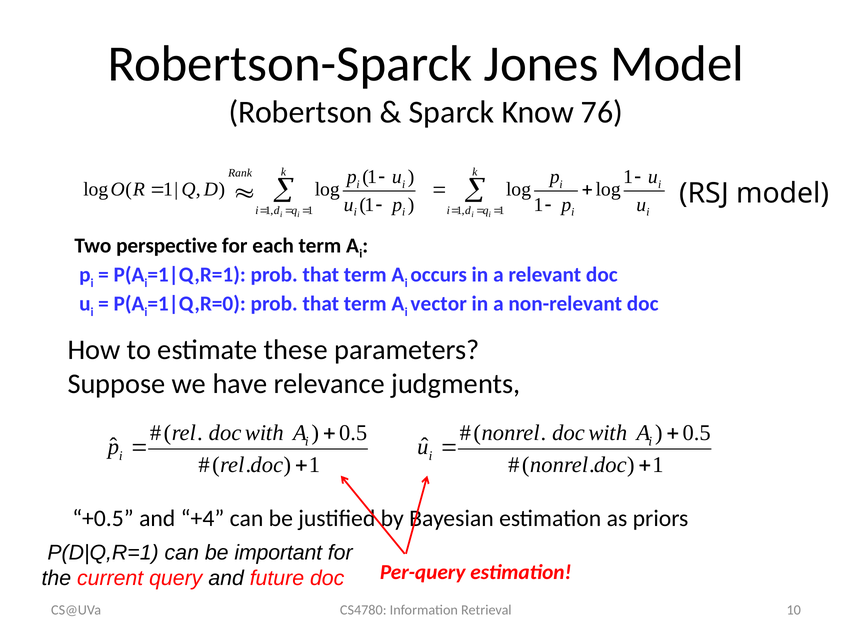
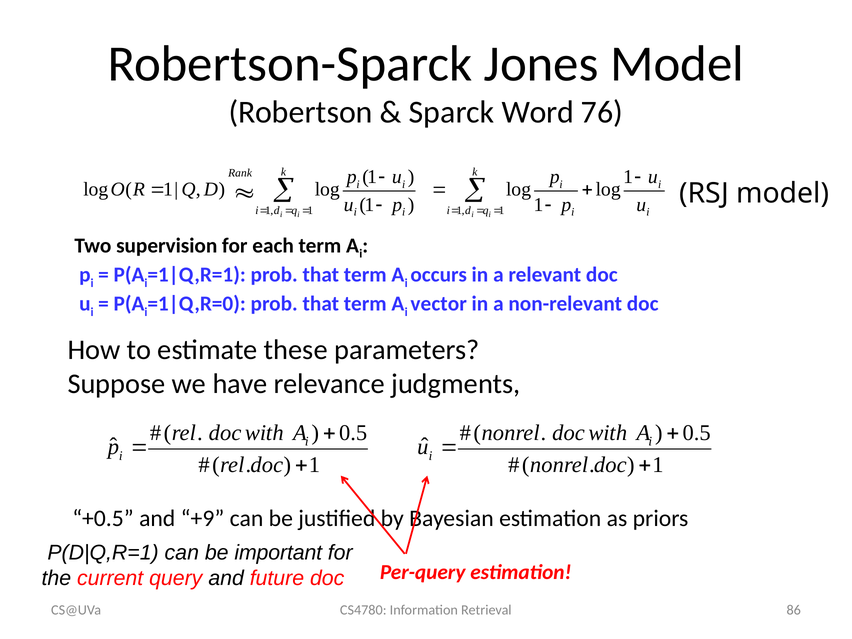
Know: Know -> Word
perspective: perspective -> supervision
+4: +4 -> +9
10: 10 -> 86
